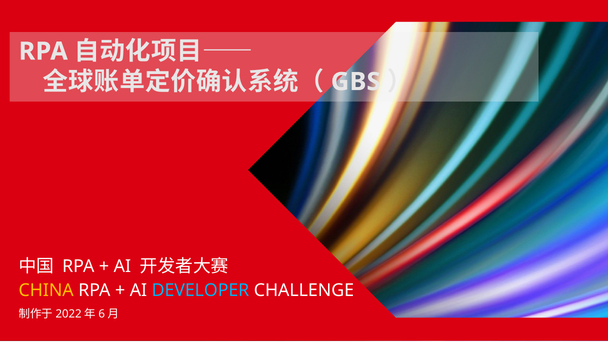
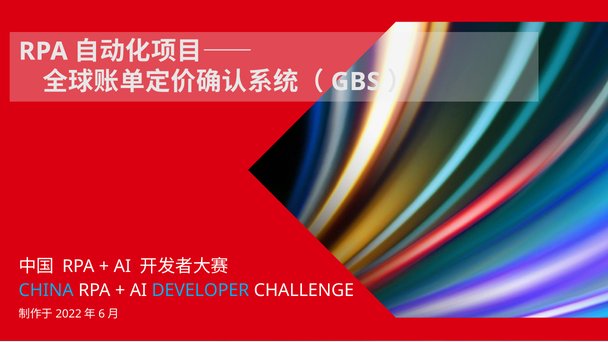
CHINA colour: yellow -> light blue
